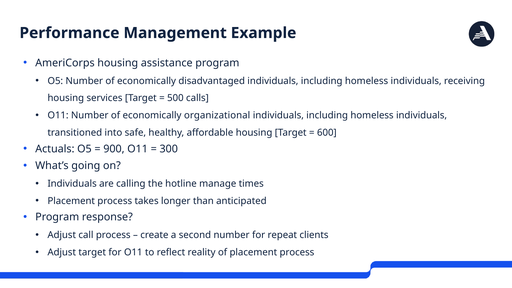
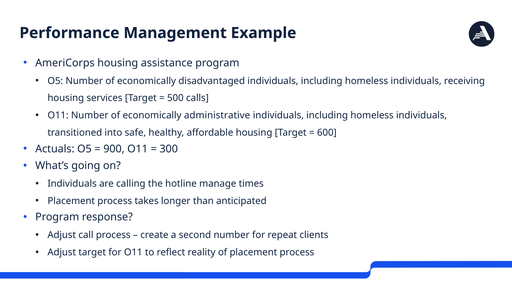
organizational: organizational -> administrative
